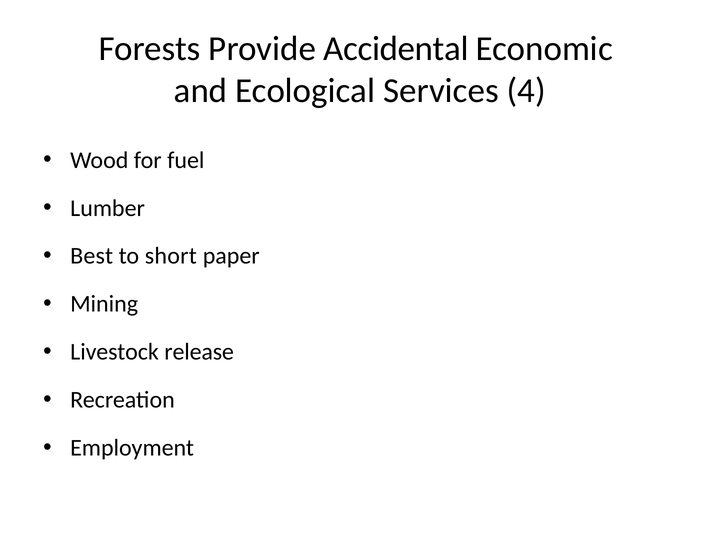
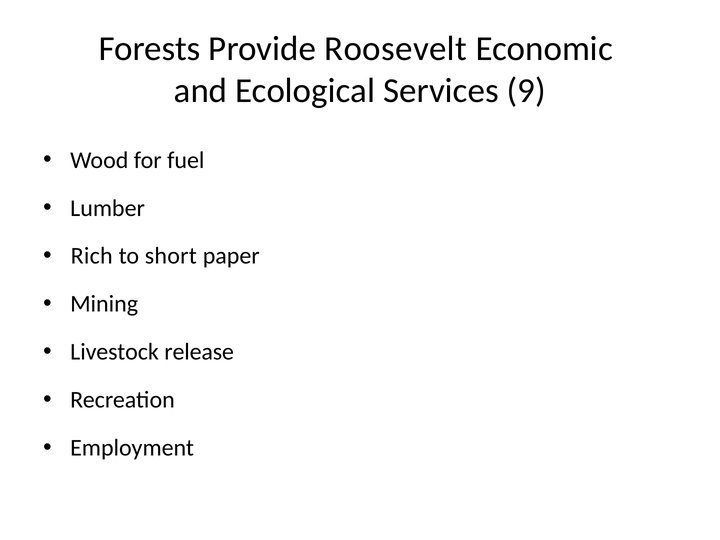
Accidental: Accidental -> Roosevelt
4: 4 -> 9
Best: Best -> Rich
